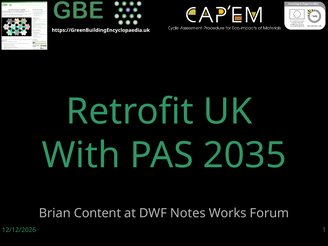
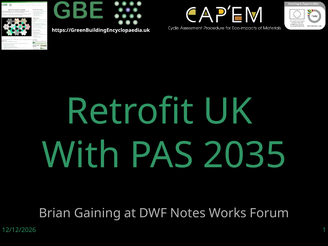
Content: Content -> Gaining
